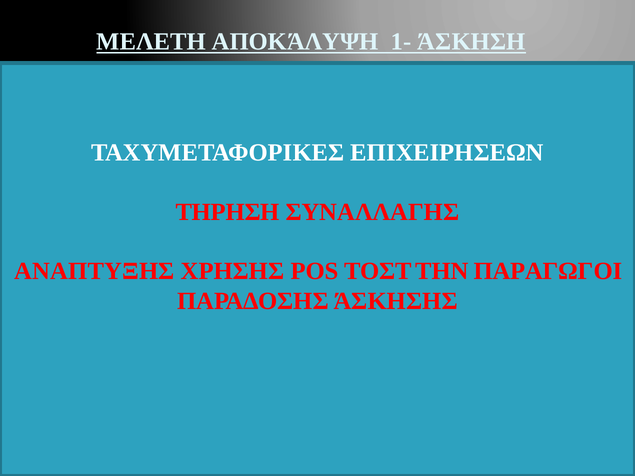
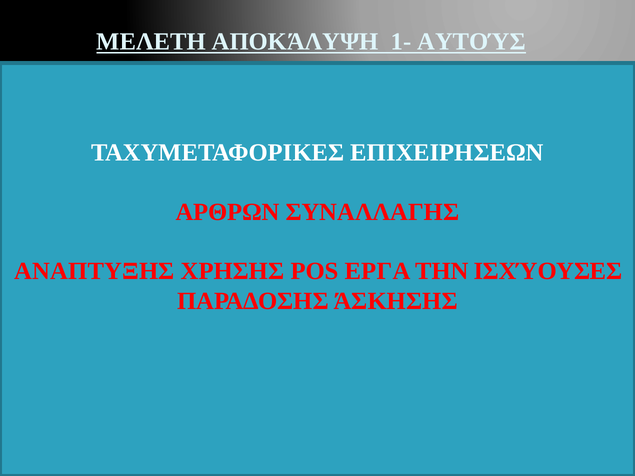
ΆΣΚΗΣΗ: ΆΣΚΗΣΗ -> ΑΥΤΟΎΣ
ΤΗΡΗΣΗ: ΤΗΡΗΣΗ -> ΑΡΘΡΩΝ
ΤΟΣΤ: ΤΟΣΤ -> ΕΡΓΑ
ΠΑΡΑΓΩΓΟΙ: ΠΑΡΑΓΩΓΟΙ -> ΙΣΧΎΟΥΣΕΣ
